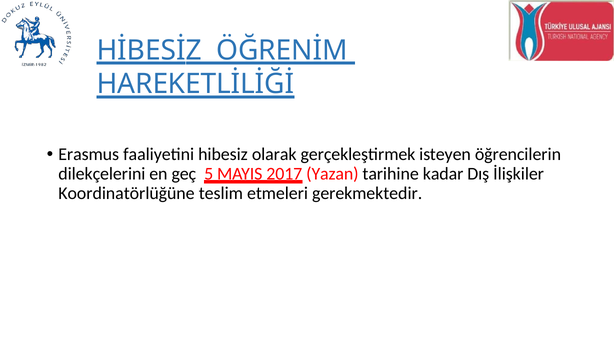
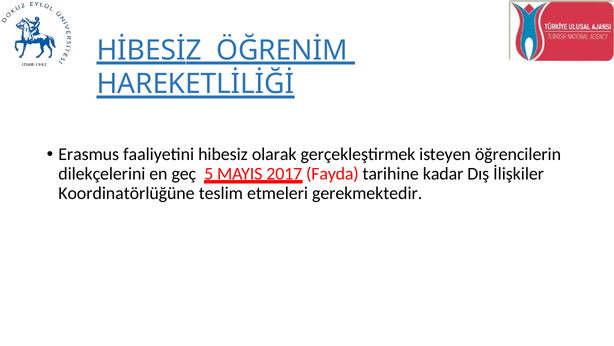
Yazan: Yazan -> Fayda
